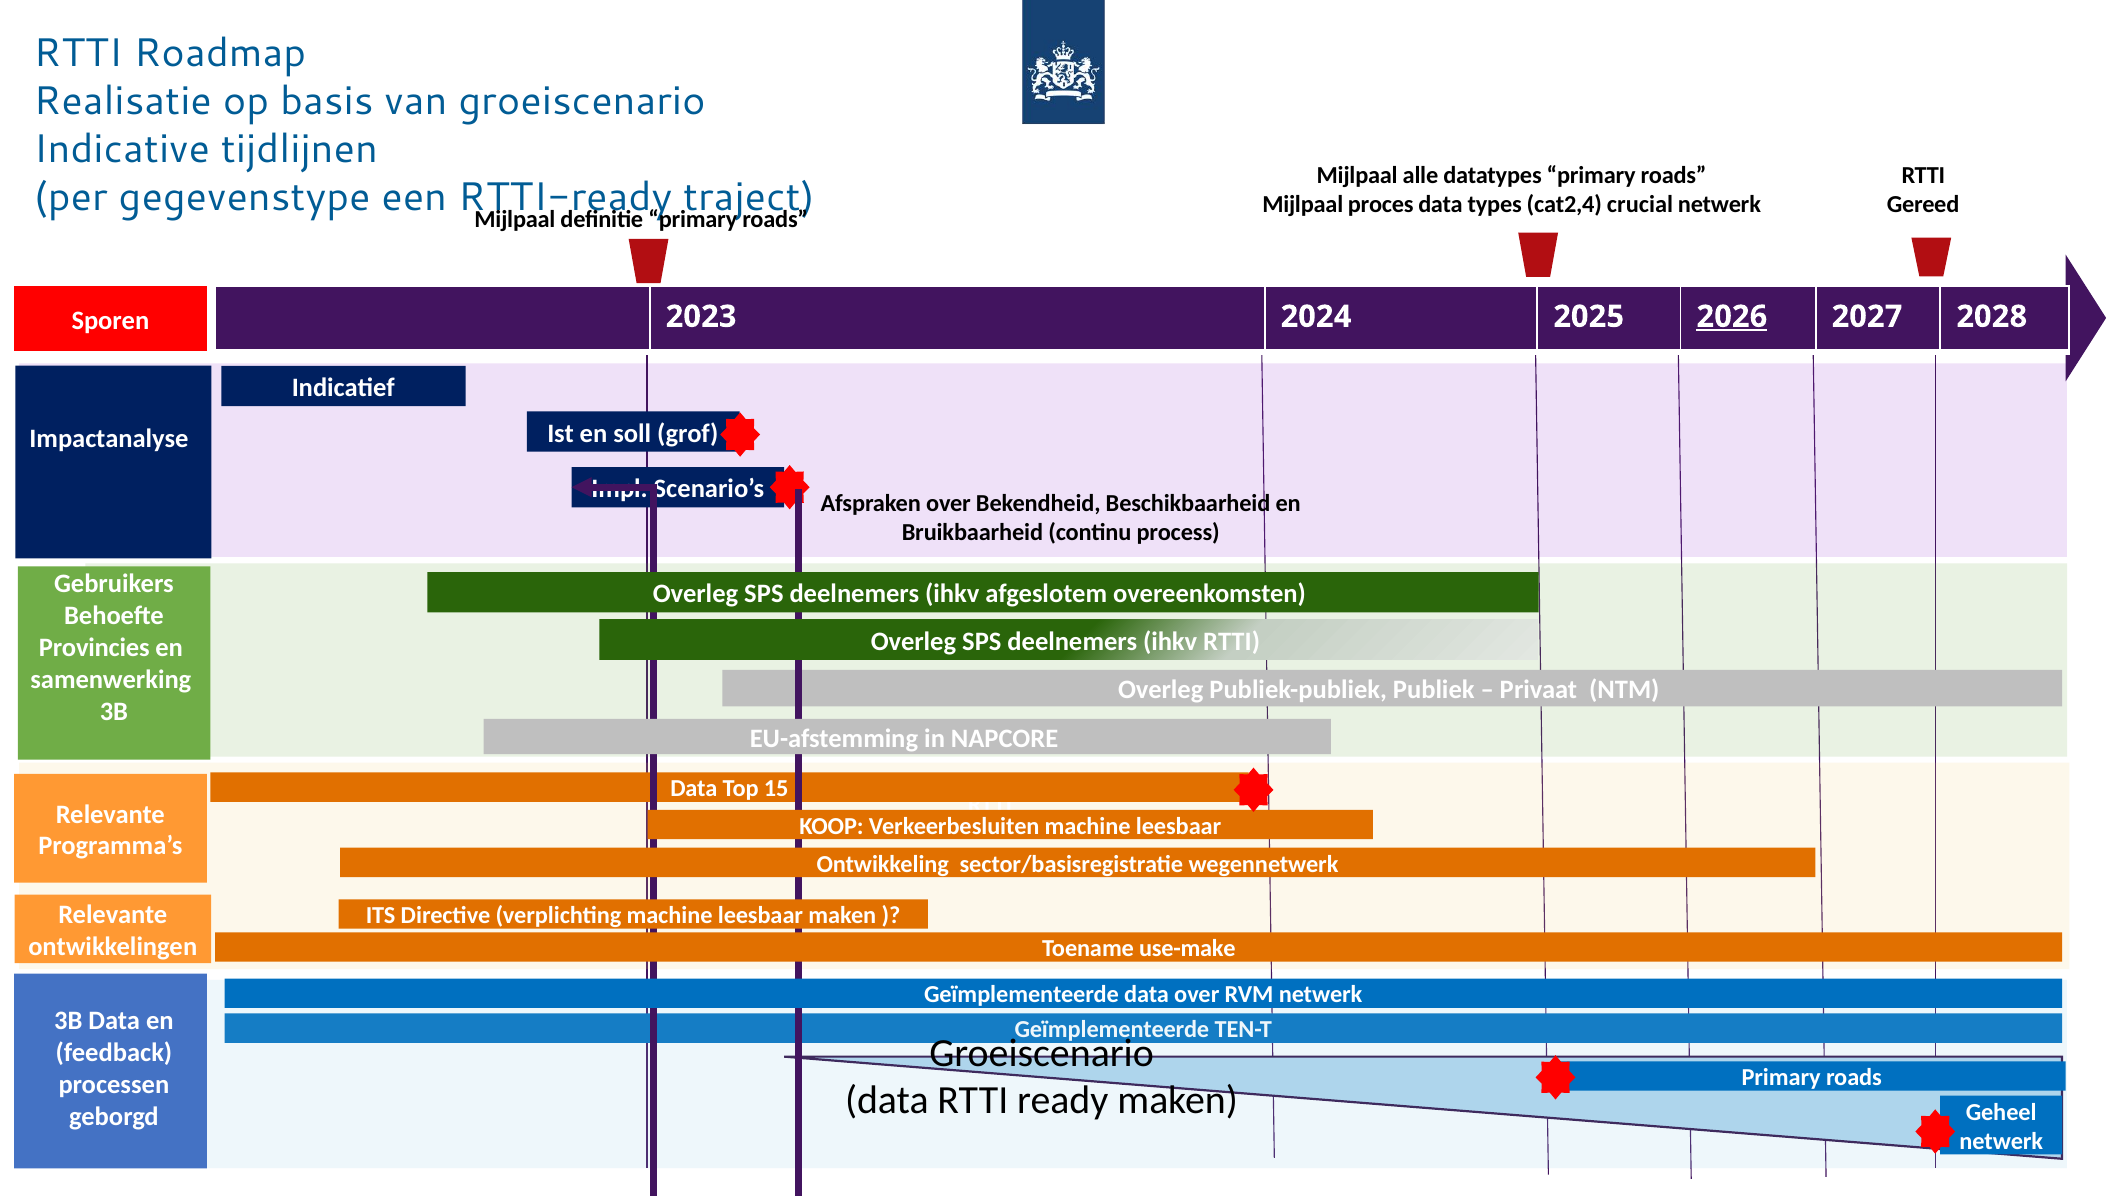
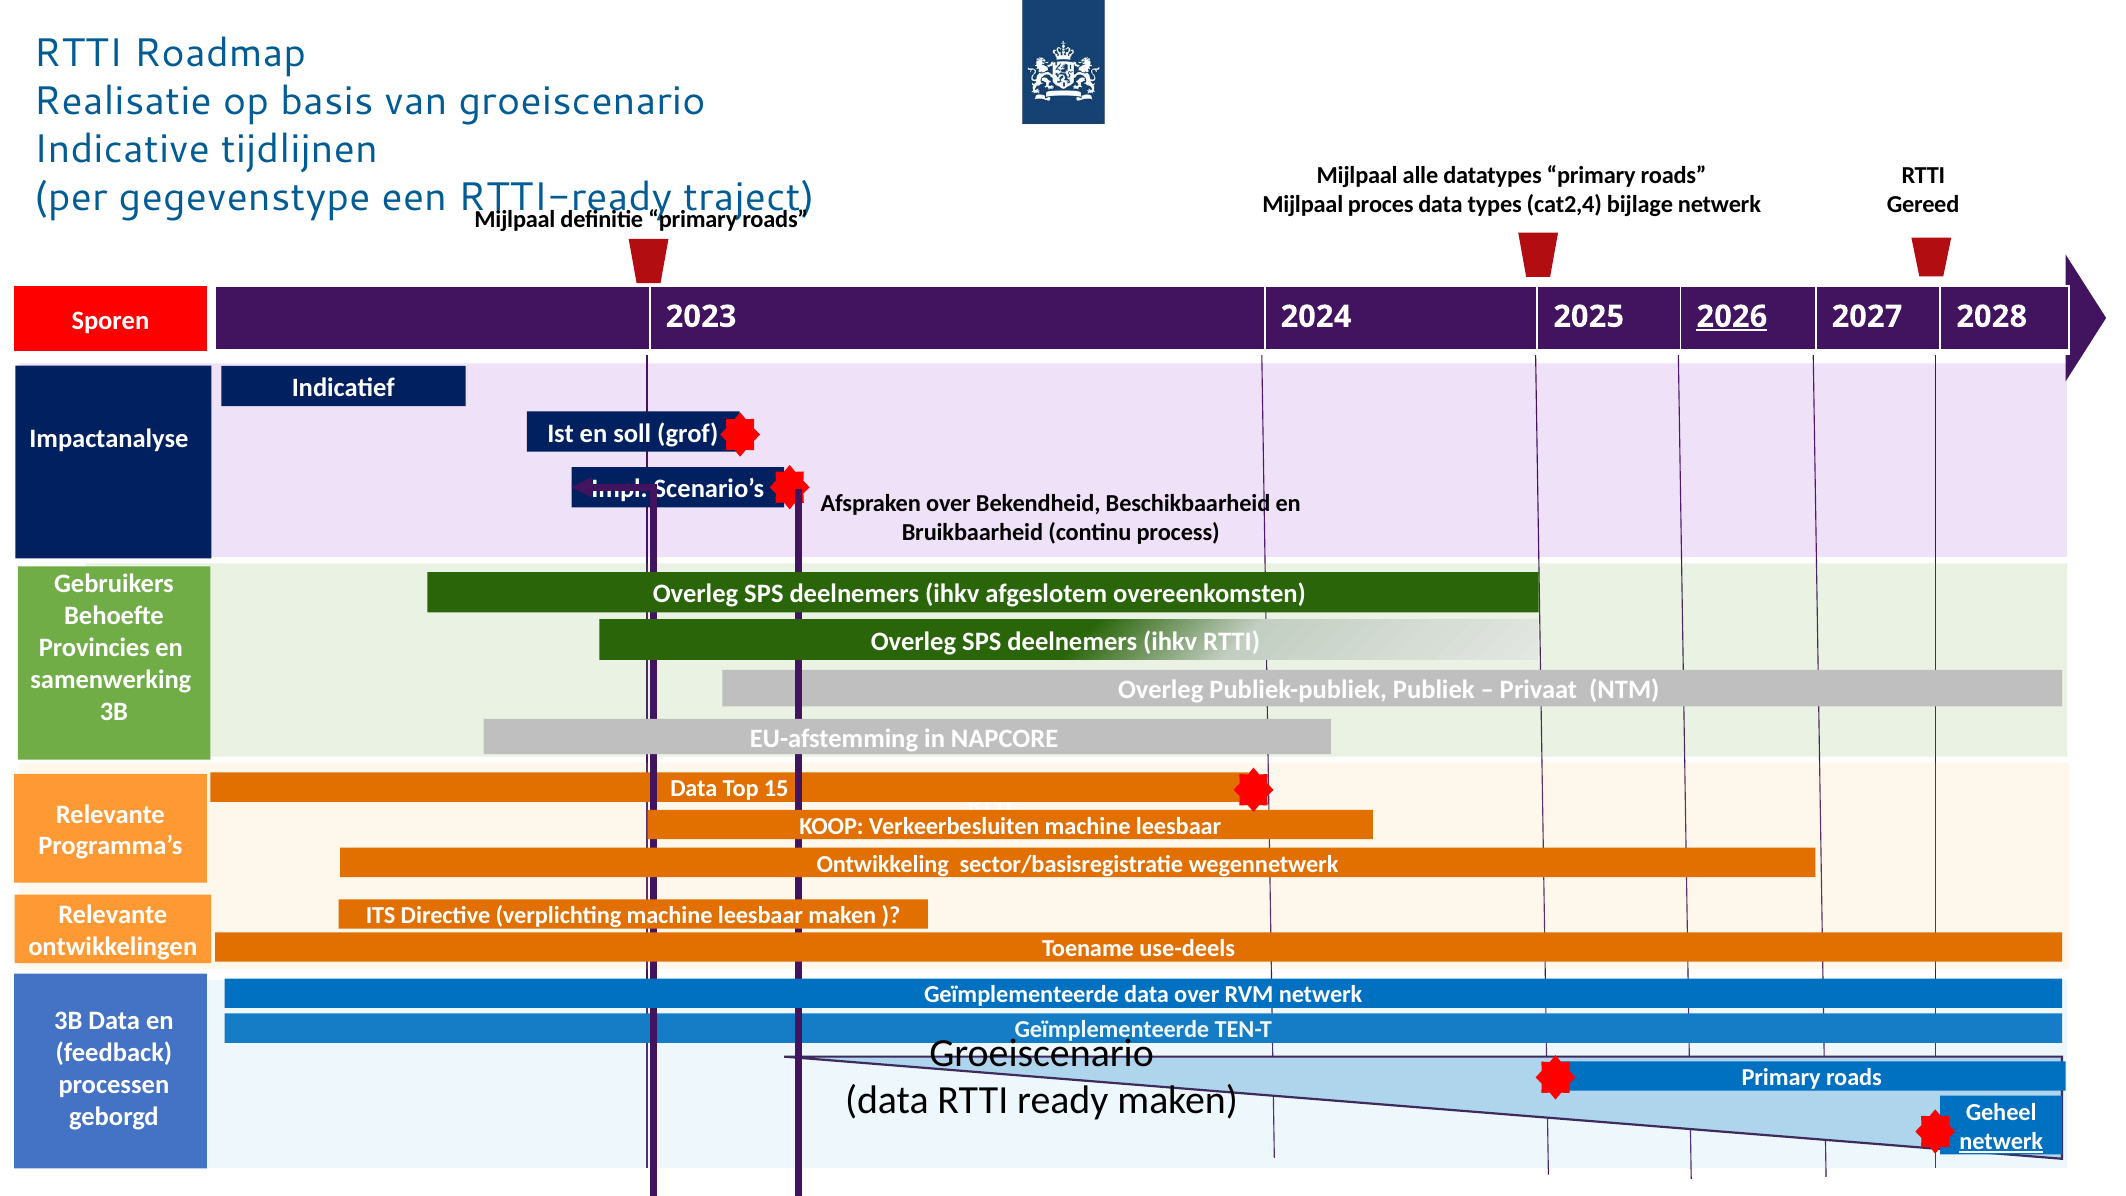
crucial: crucial -> bijlage
use-make: use-make -> use-deels
netwerk at (2001, 1141) underline: none -> present
